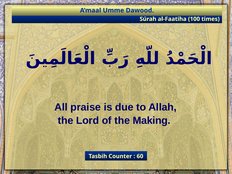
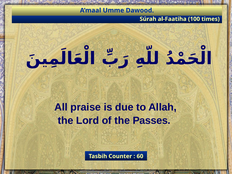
Making: Making -> Passes
